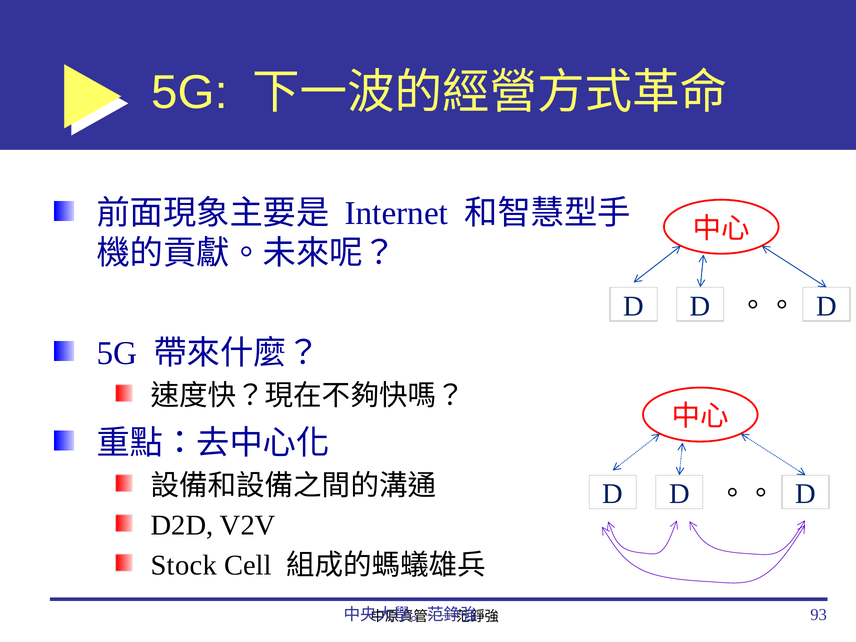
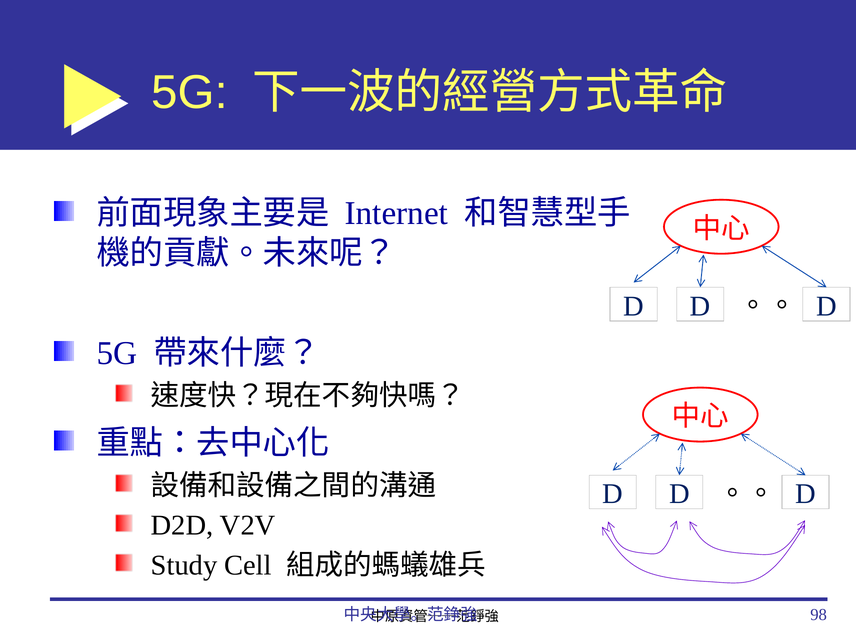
Stock: Stock -> Study
93: 93 -> 98
